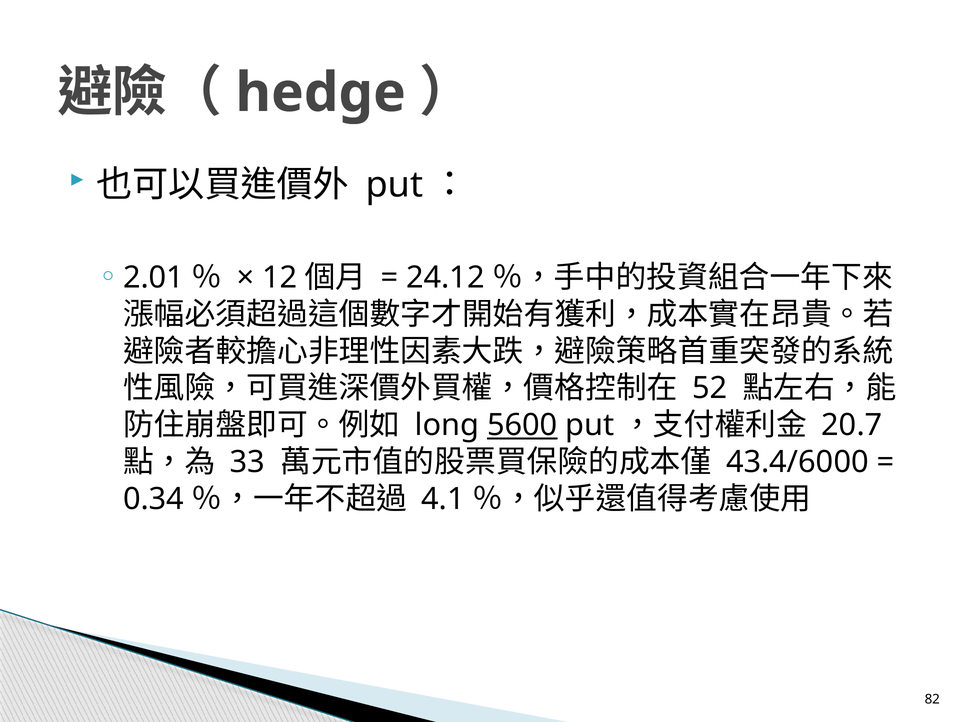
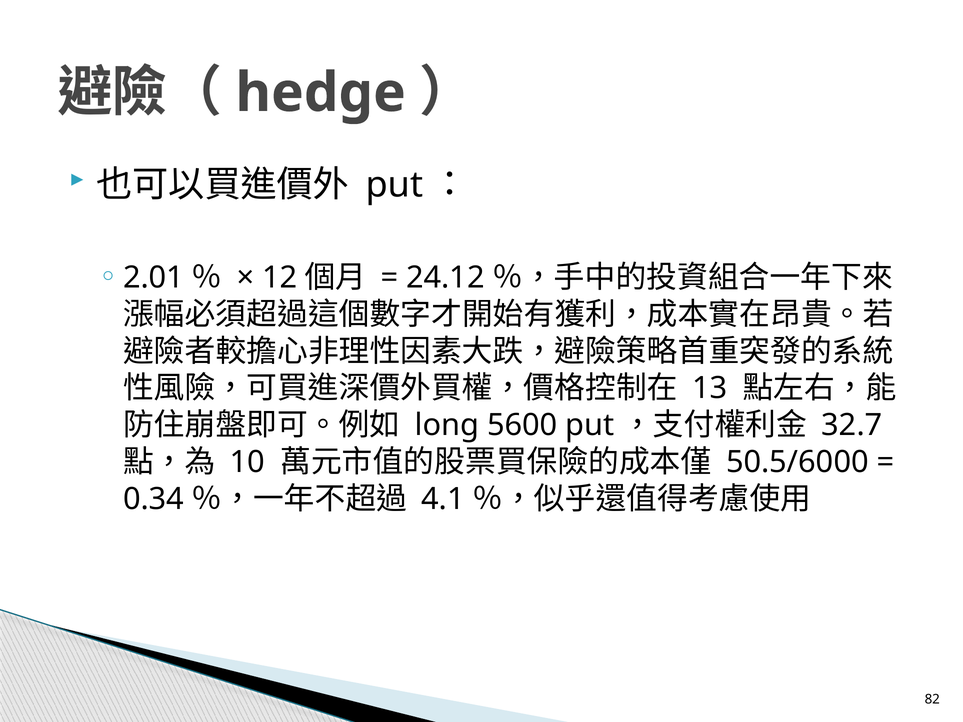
52: 52 -> 13
5600 underline: present -> none
20.7: 20.7 -> 32.7
33: 33 -> 10
43.4/6000: 43.4/6000 -> 50.5/6000
